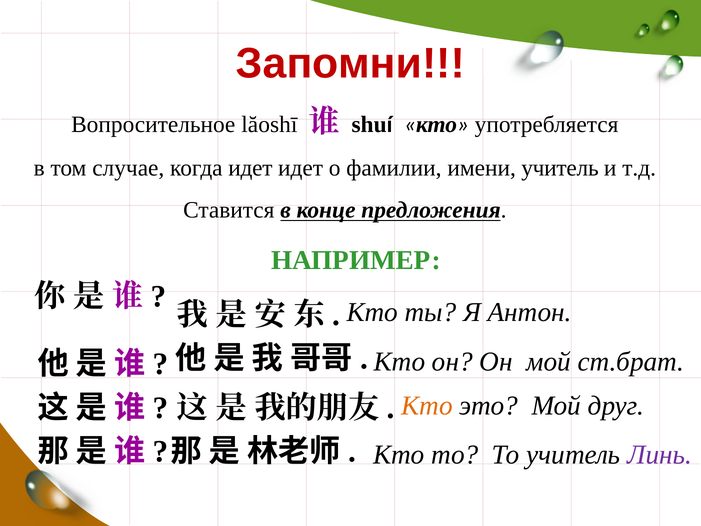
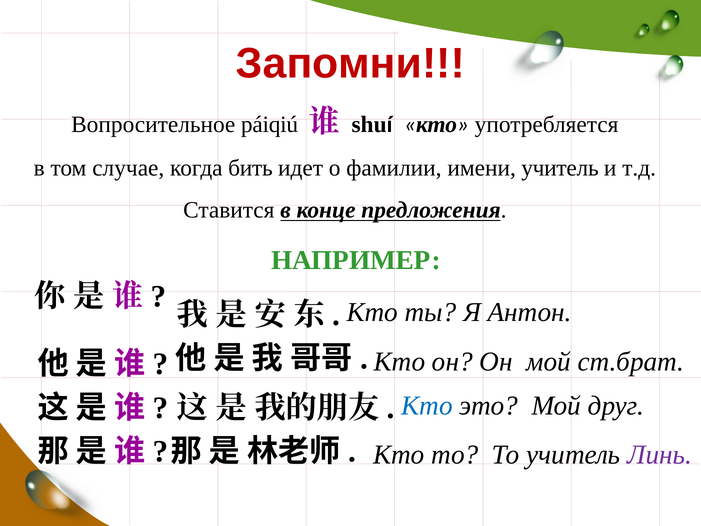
lăoshī: lăoshī -> páiqiú
когда идет: идет -> бить
Кто at (427, 405) colour: orange -> blue
